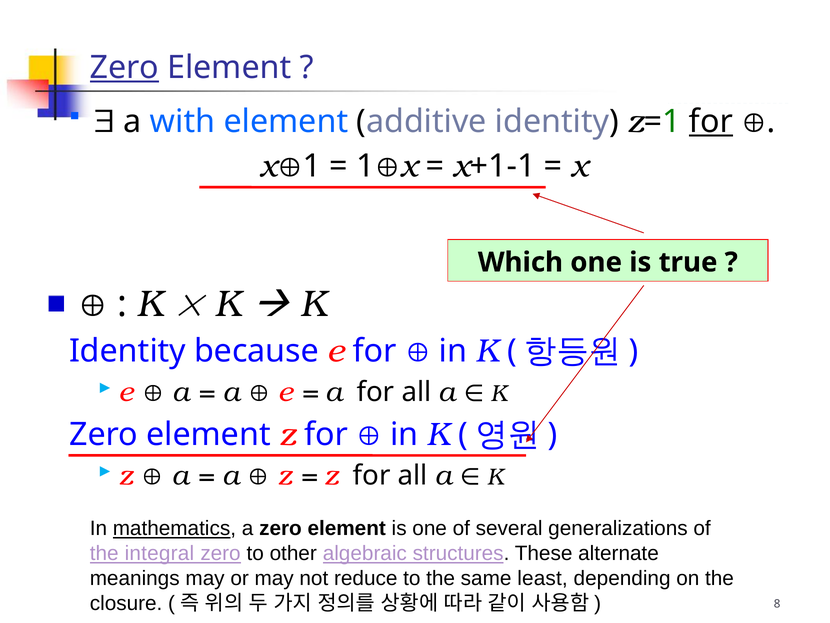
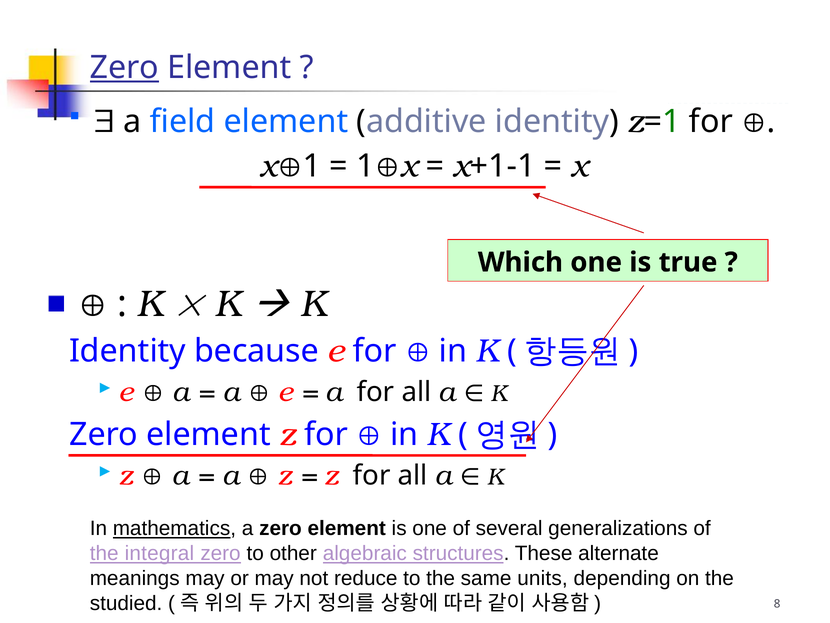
with: with -> field
for at (711, 121) underline: present -> none
least: least -> units
closure: closure -> studied
